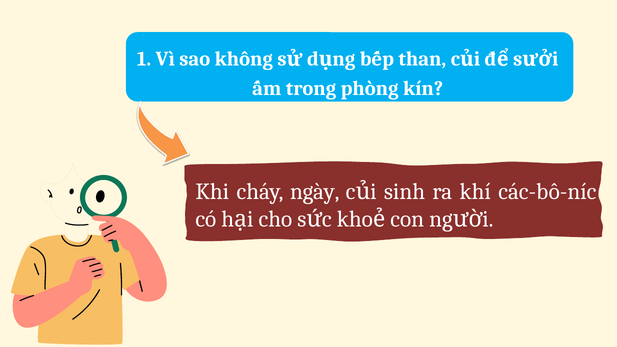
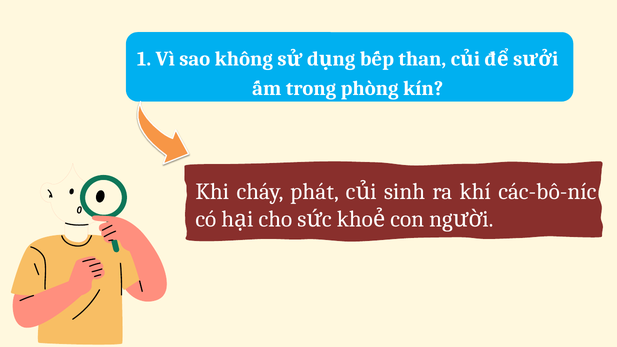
ngày: ngày -> phát
